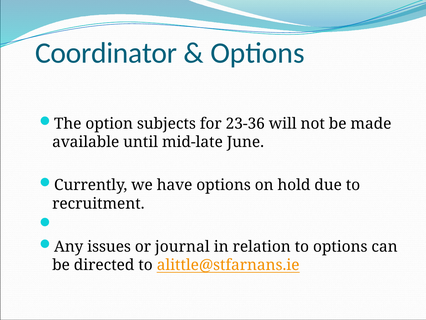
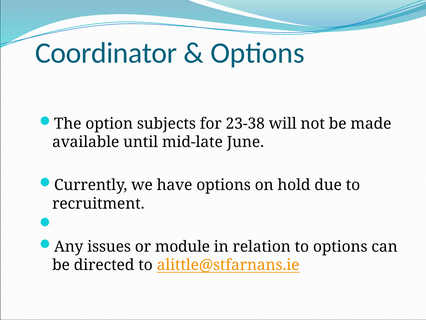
23-36: 23-36 -> 23-38
journal: journal -> module
